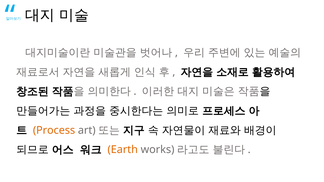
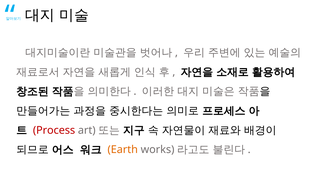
Process colour: orange -> red
